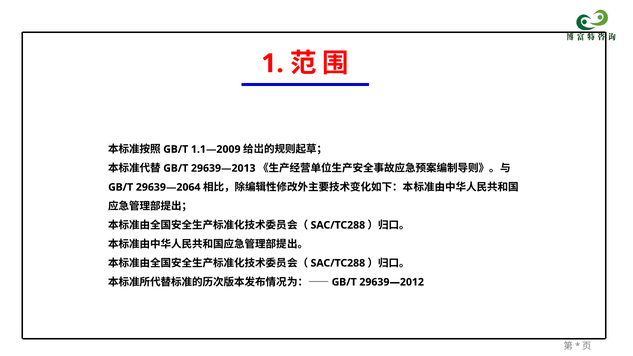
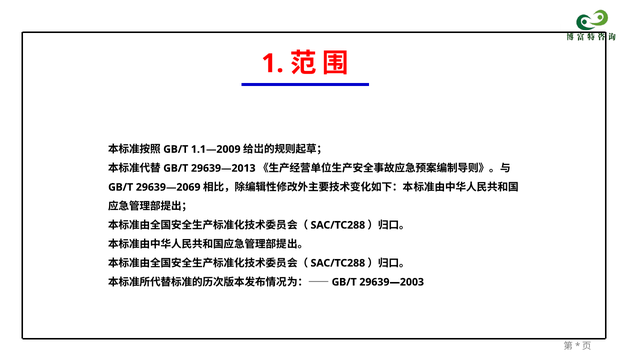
29639—2064: 29639—2064 -> 29639—2069
29639—2012: 29639—2012 -> 29639—2003
